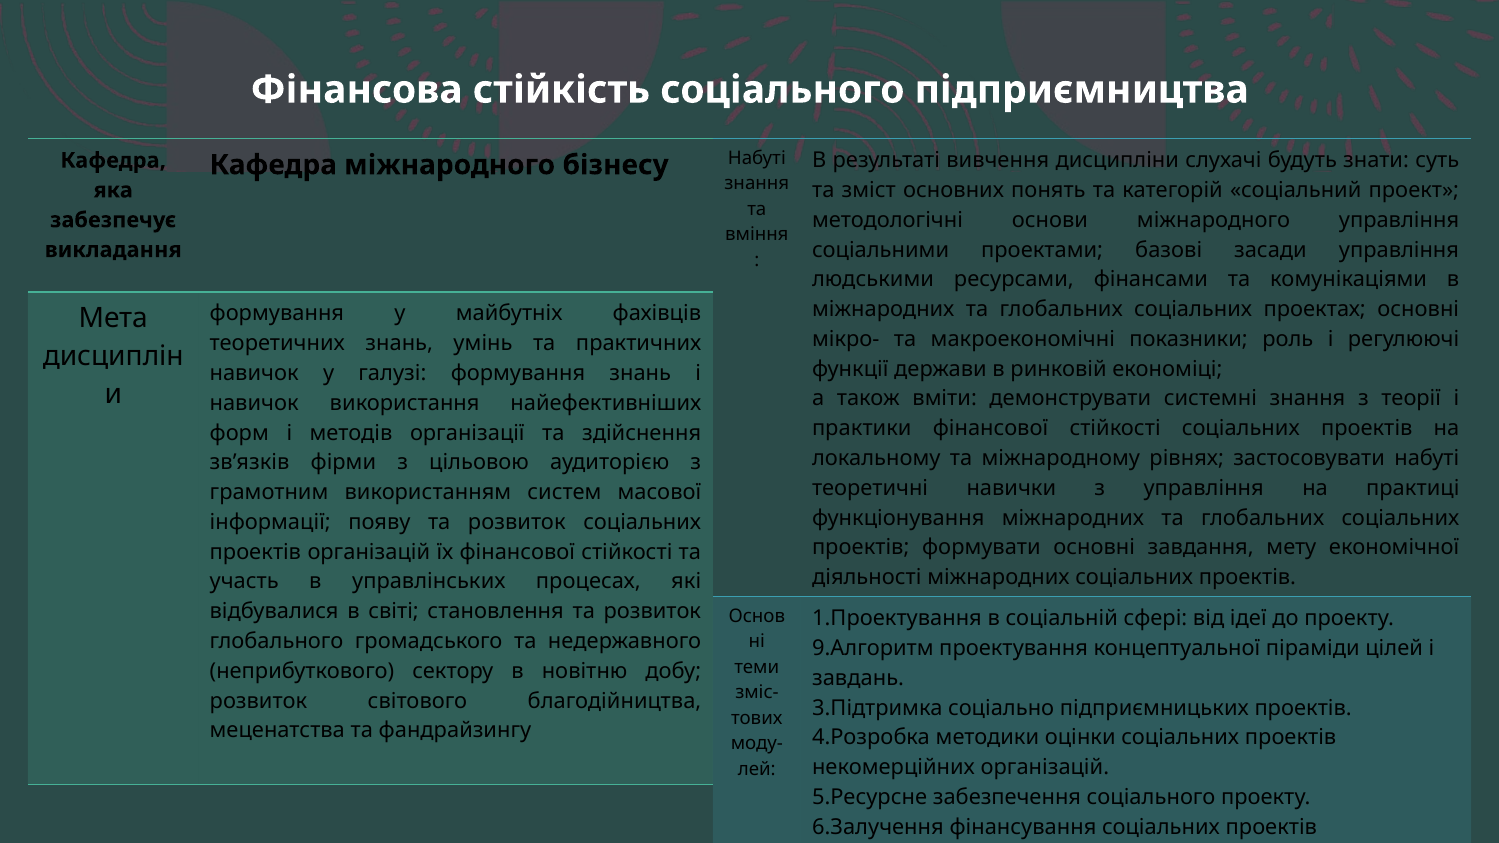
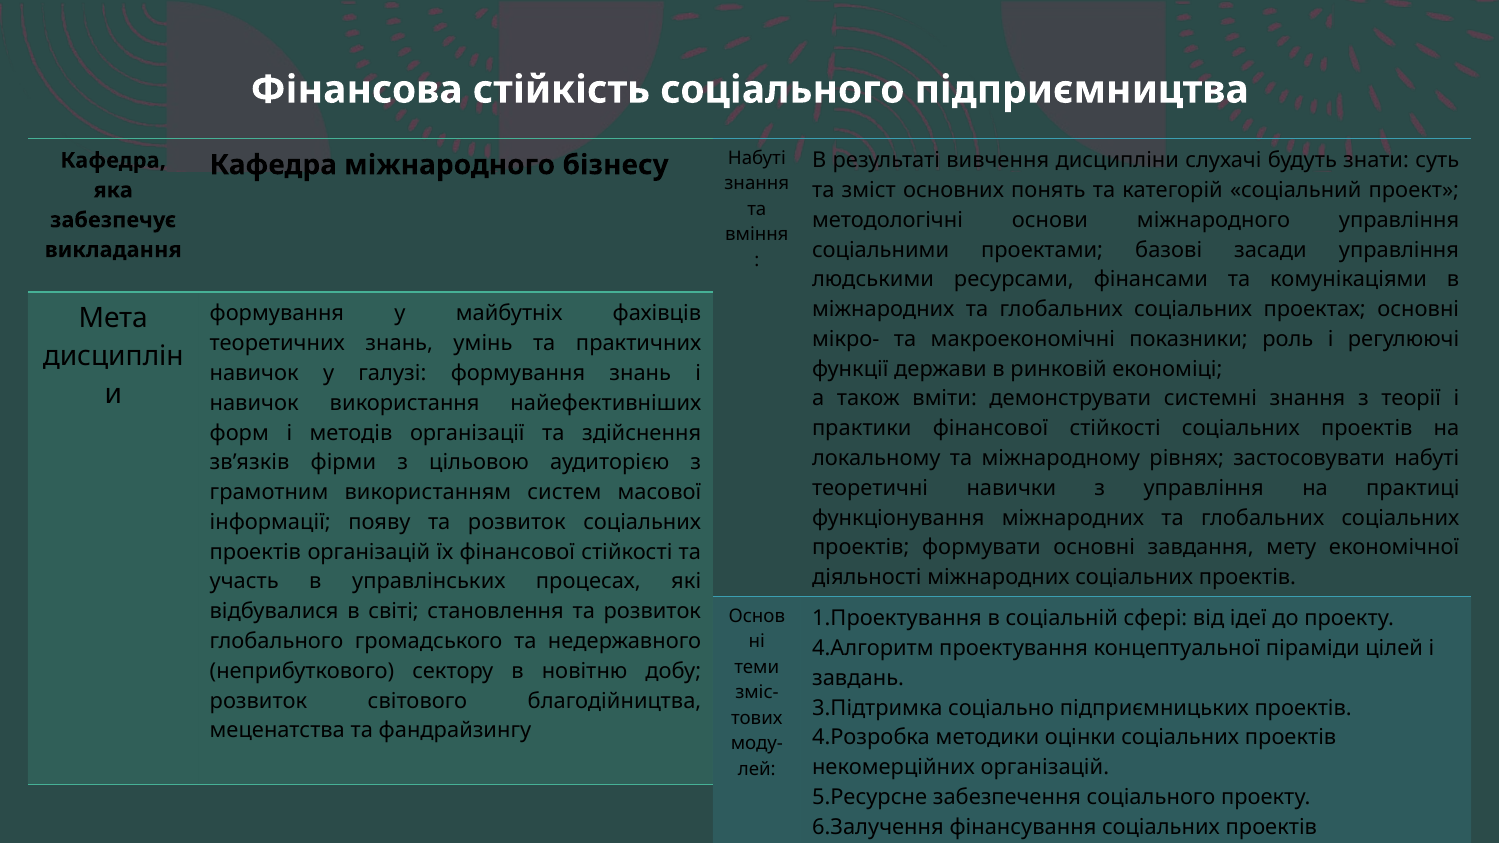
9.Алгоритм: 9.Алгоритм -> 4.Алгоритм
